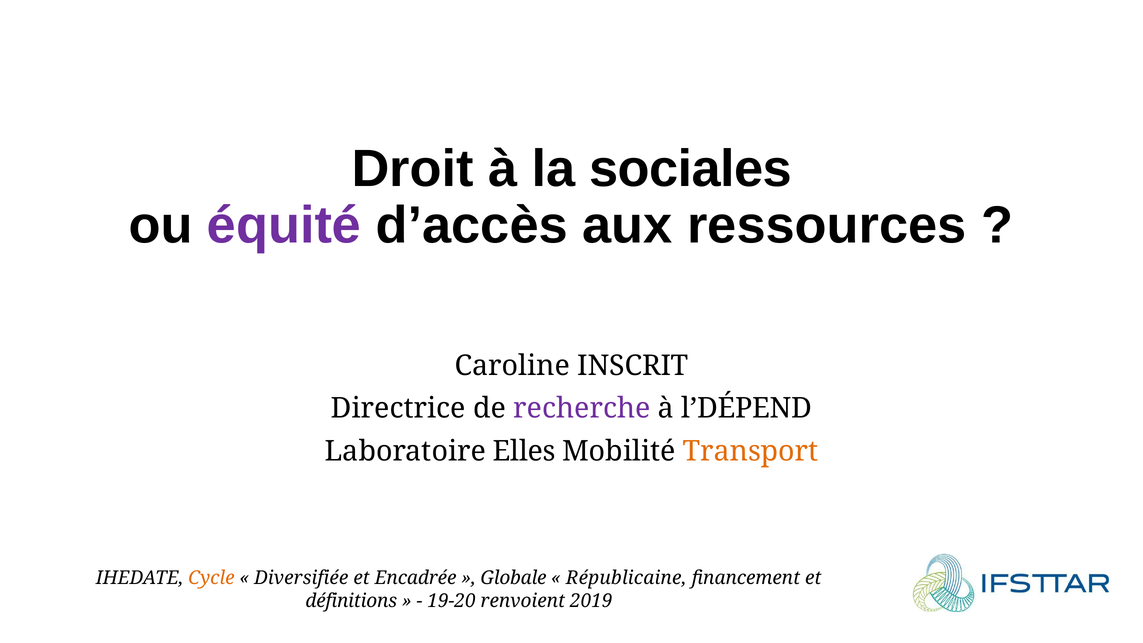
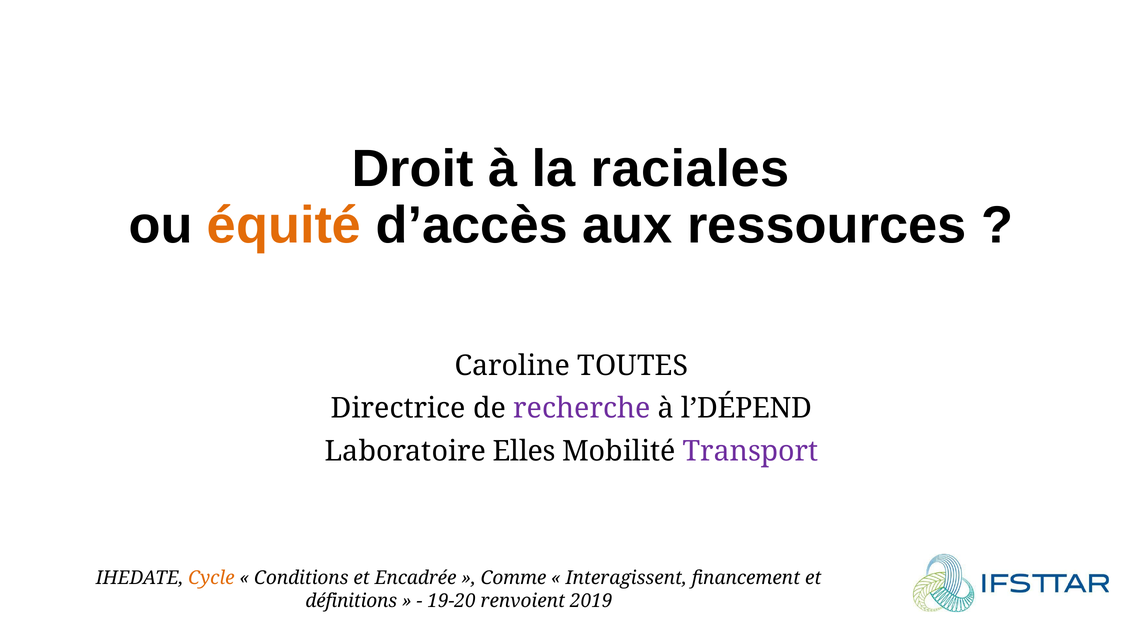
sociales: sociales -> raciales
équité colour: purple -> orange
INSCRIT: INSCRIT -> TOUTES
Transport colour: orange -> purple
Diversifiée: Diversifiée -> Conditions
Globale: Globale -> Comme
Républicaine: Républicaine -> Interagissent
